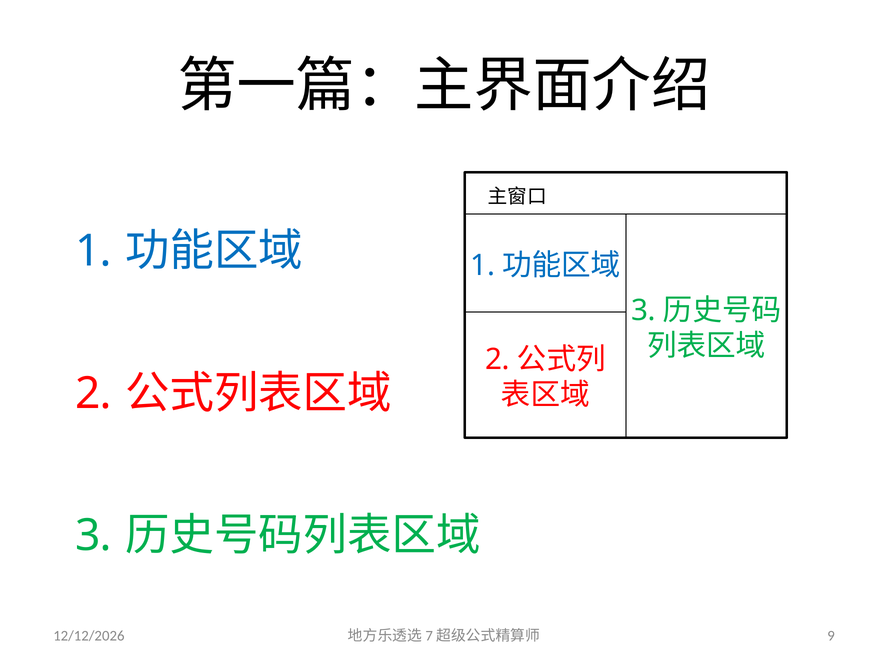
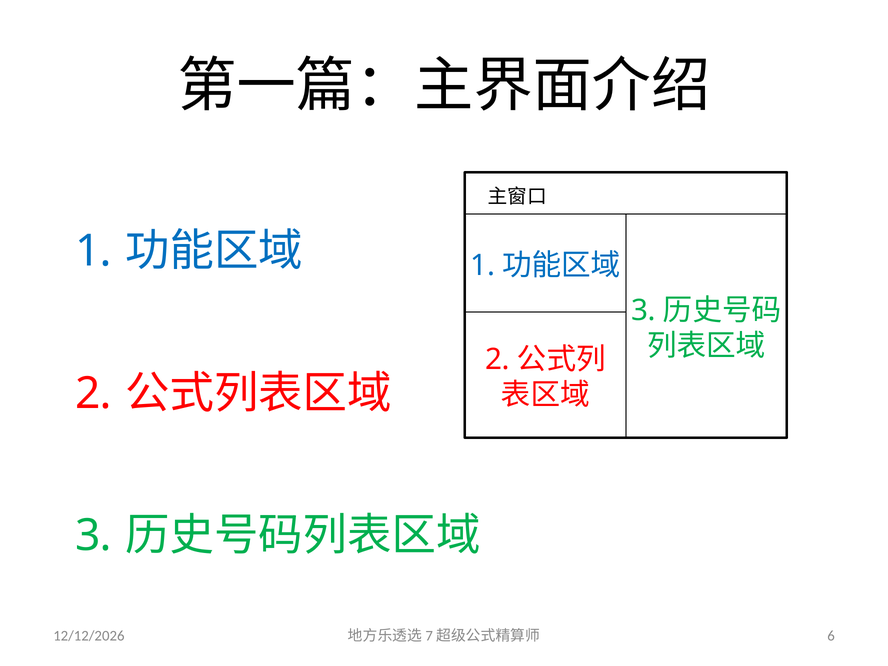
9: 9 -> 6
